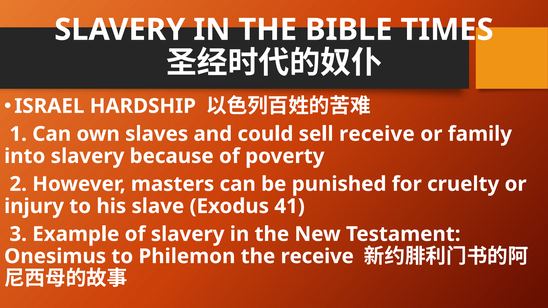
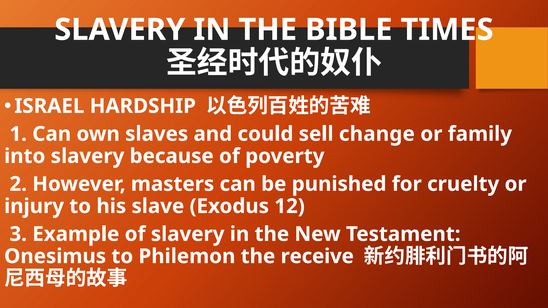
sell receive: receive -> change
41: 41 -> 12
